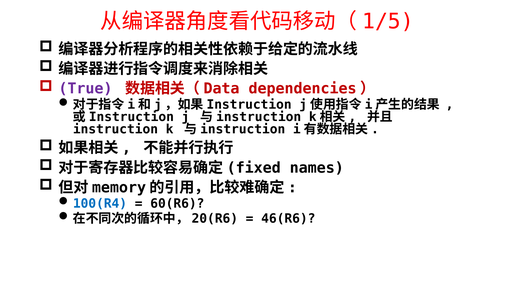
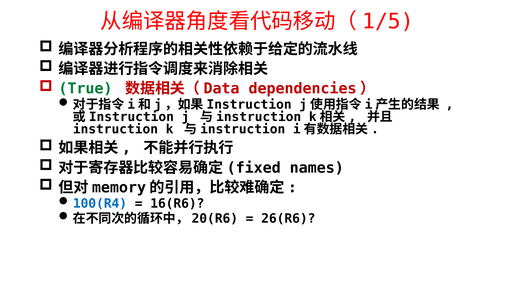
True colour: purple -> green
60(R6: 60(R6 -> 16(R6
46(R6: 46(R6 -> 26(R6
